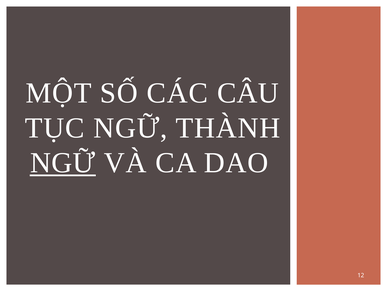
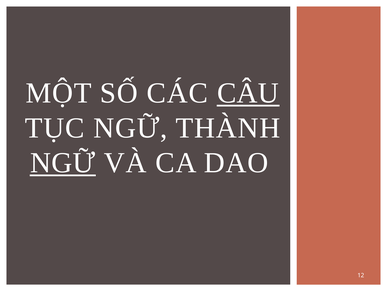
CÂU underline: none -> present
